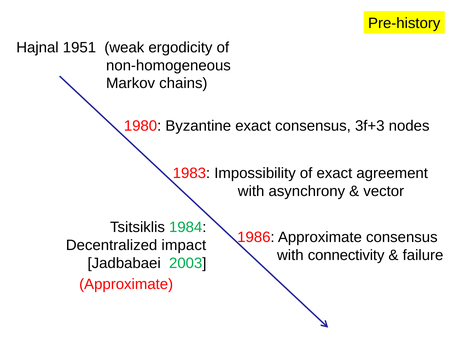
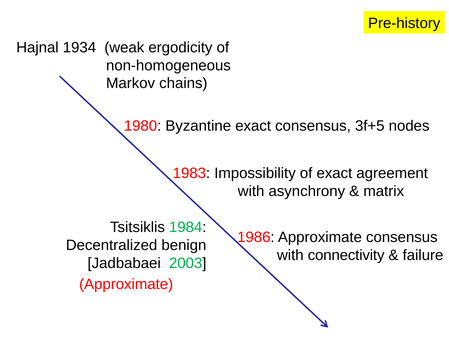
1951: 1951 -> 1934
3f+3: 3f+3 -> 3f+5
vector: vector -> matrix
impact: impact -> benign
